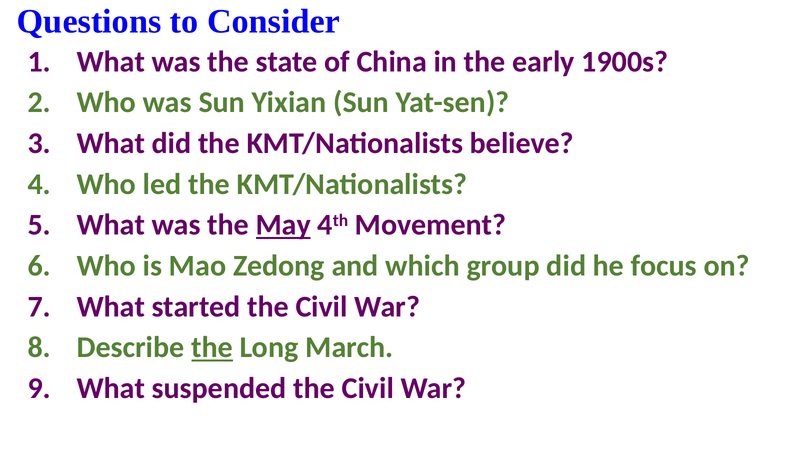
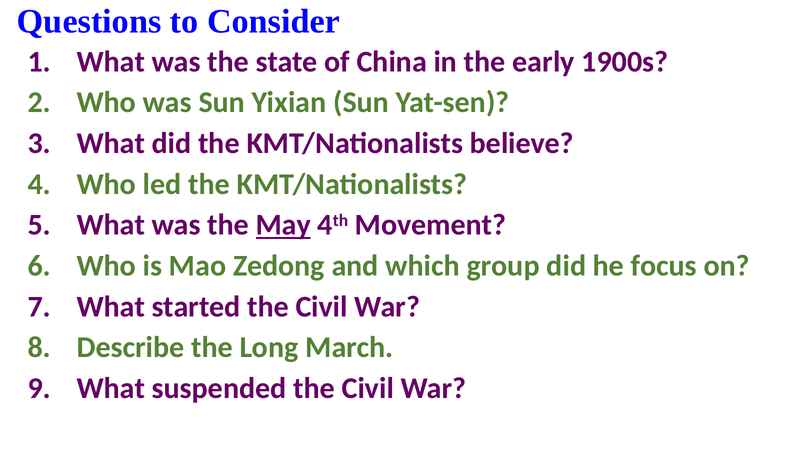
the at (212, 348) underline: present -> none
